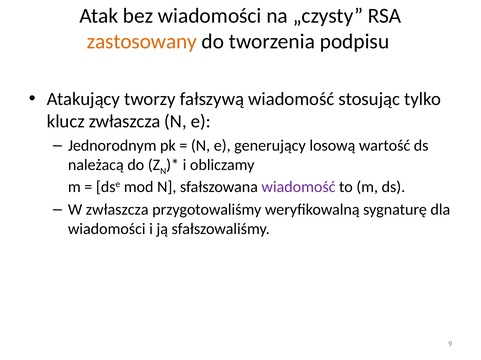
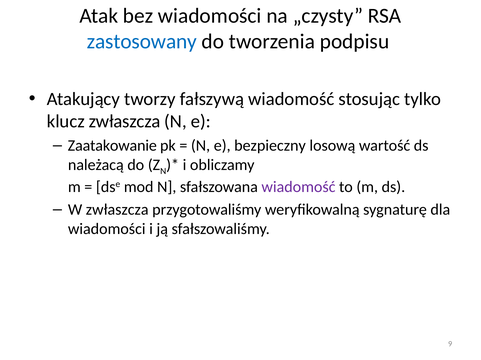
zastosowany colour: orange -> blue
Jednorodnym: Jednorodnym -> Zaatakowanie
generujący: generujący -> bezpieczny
